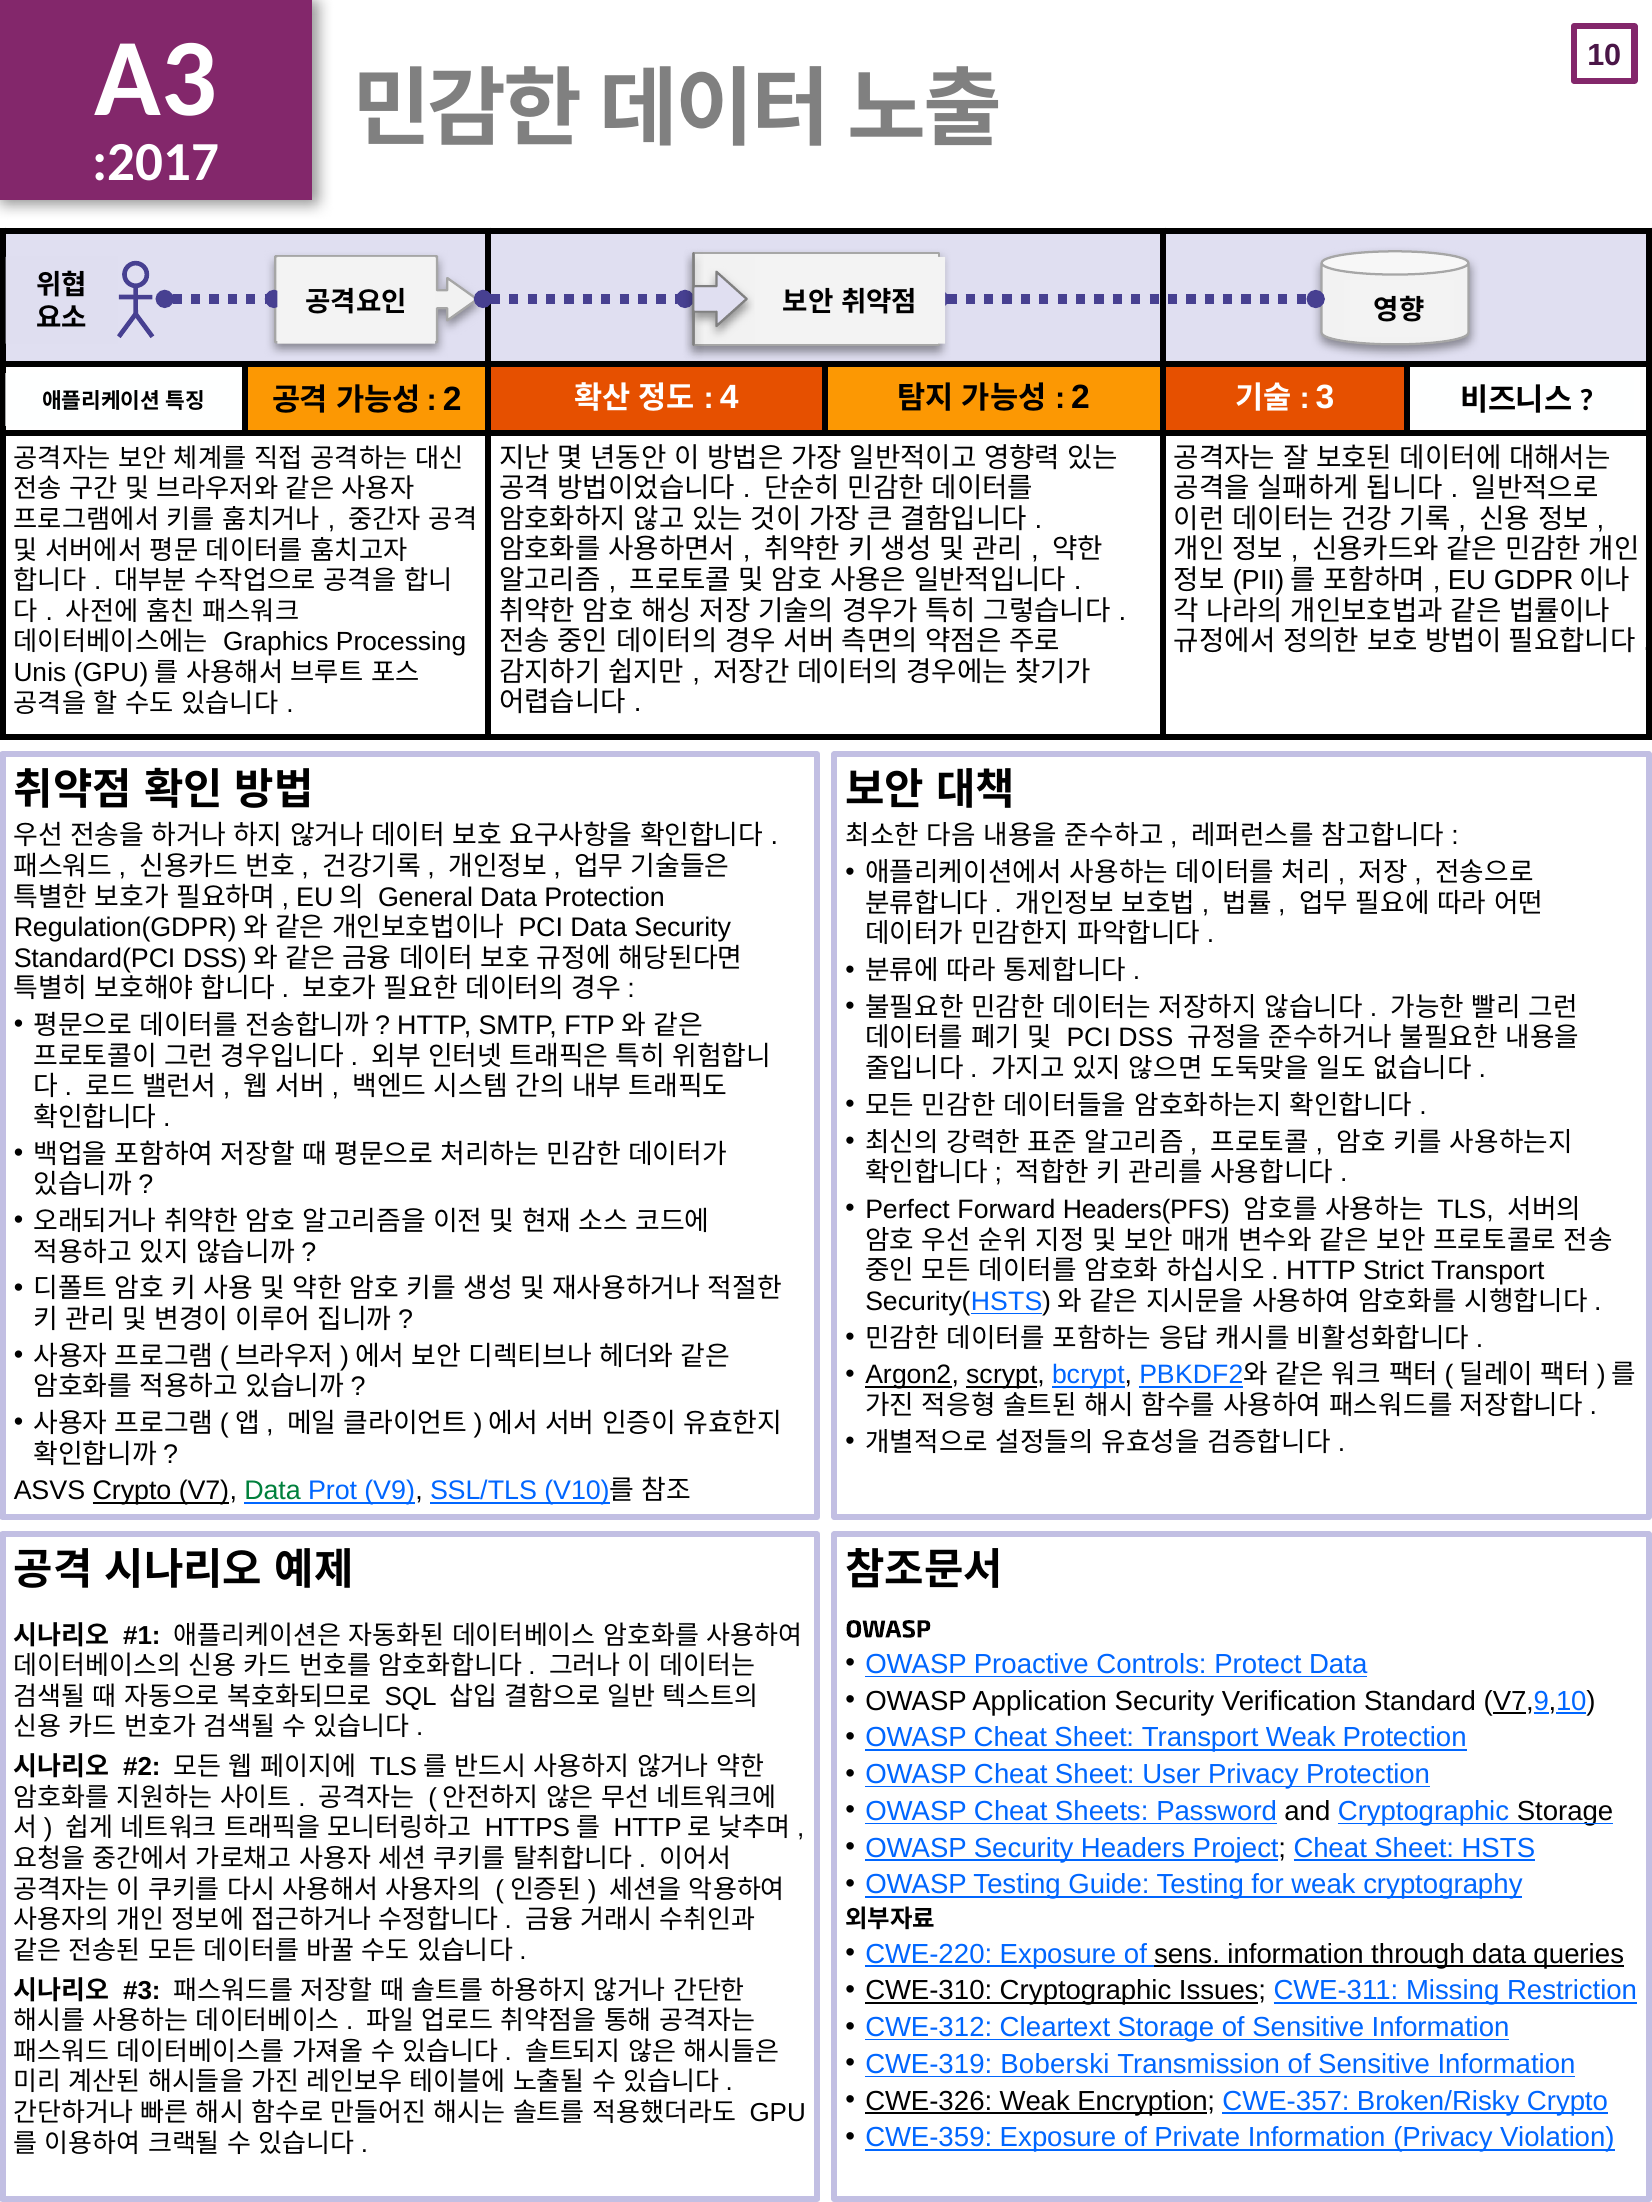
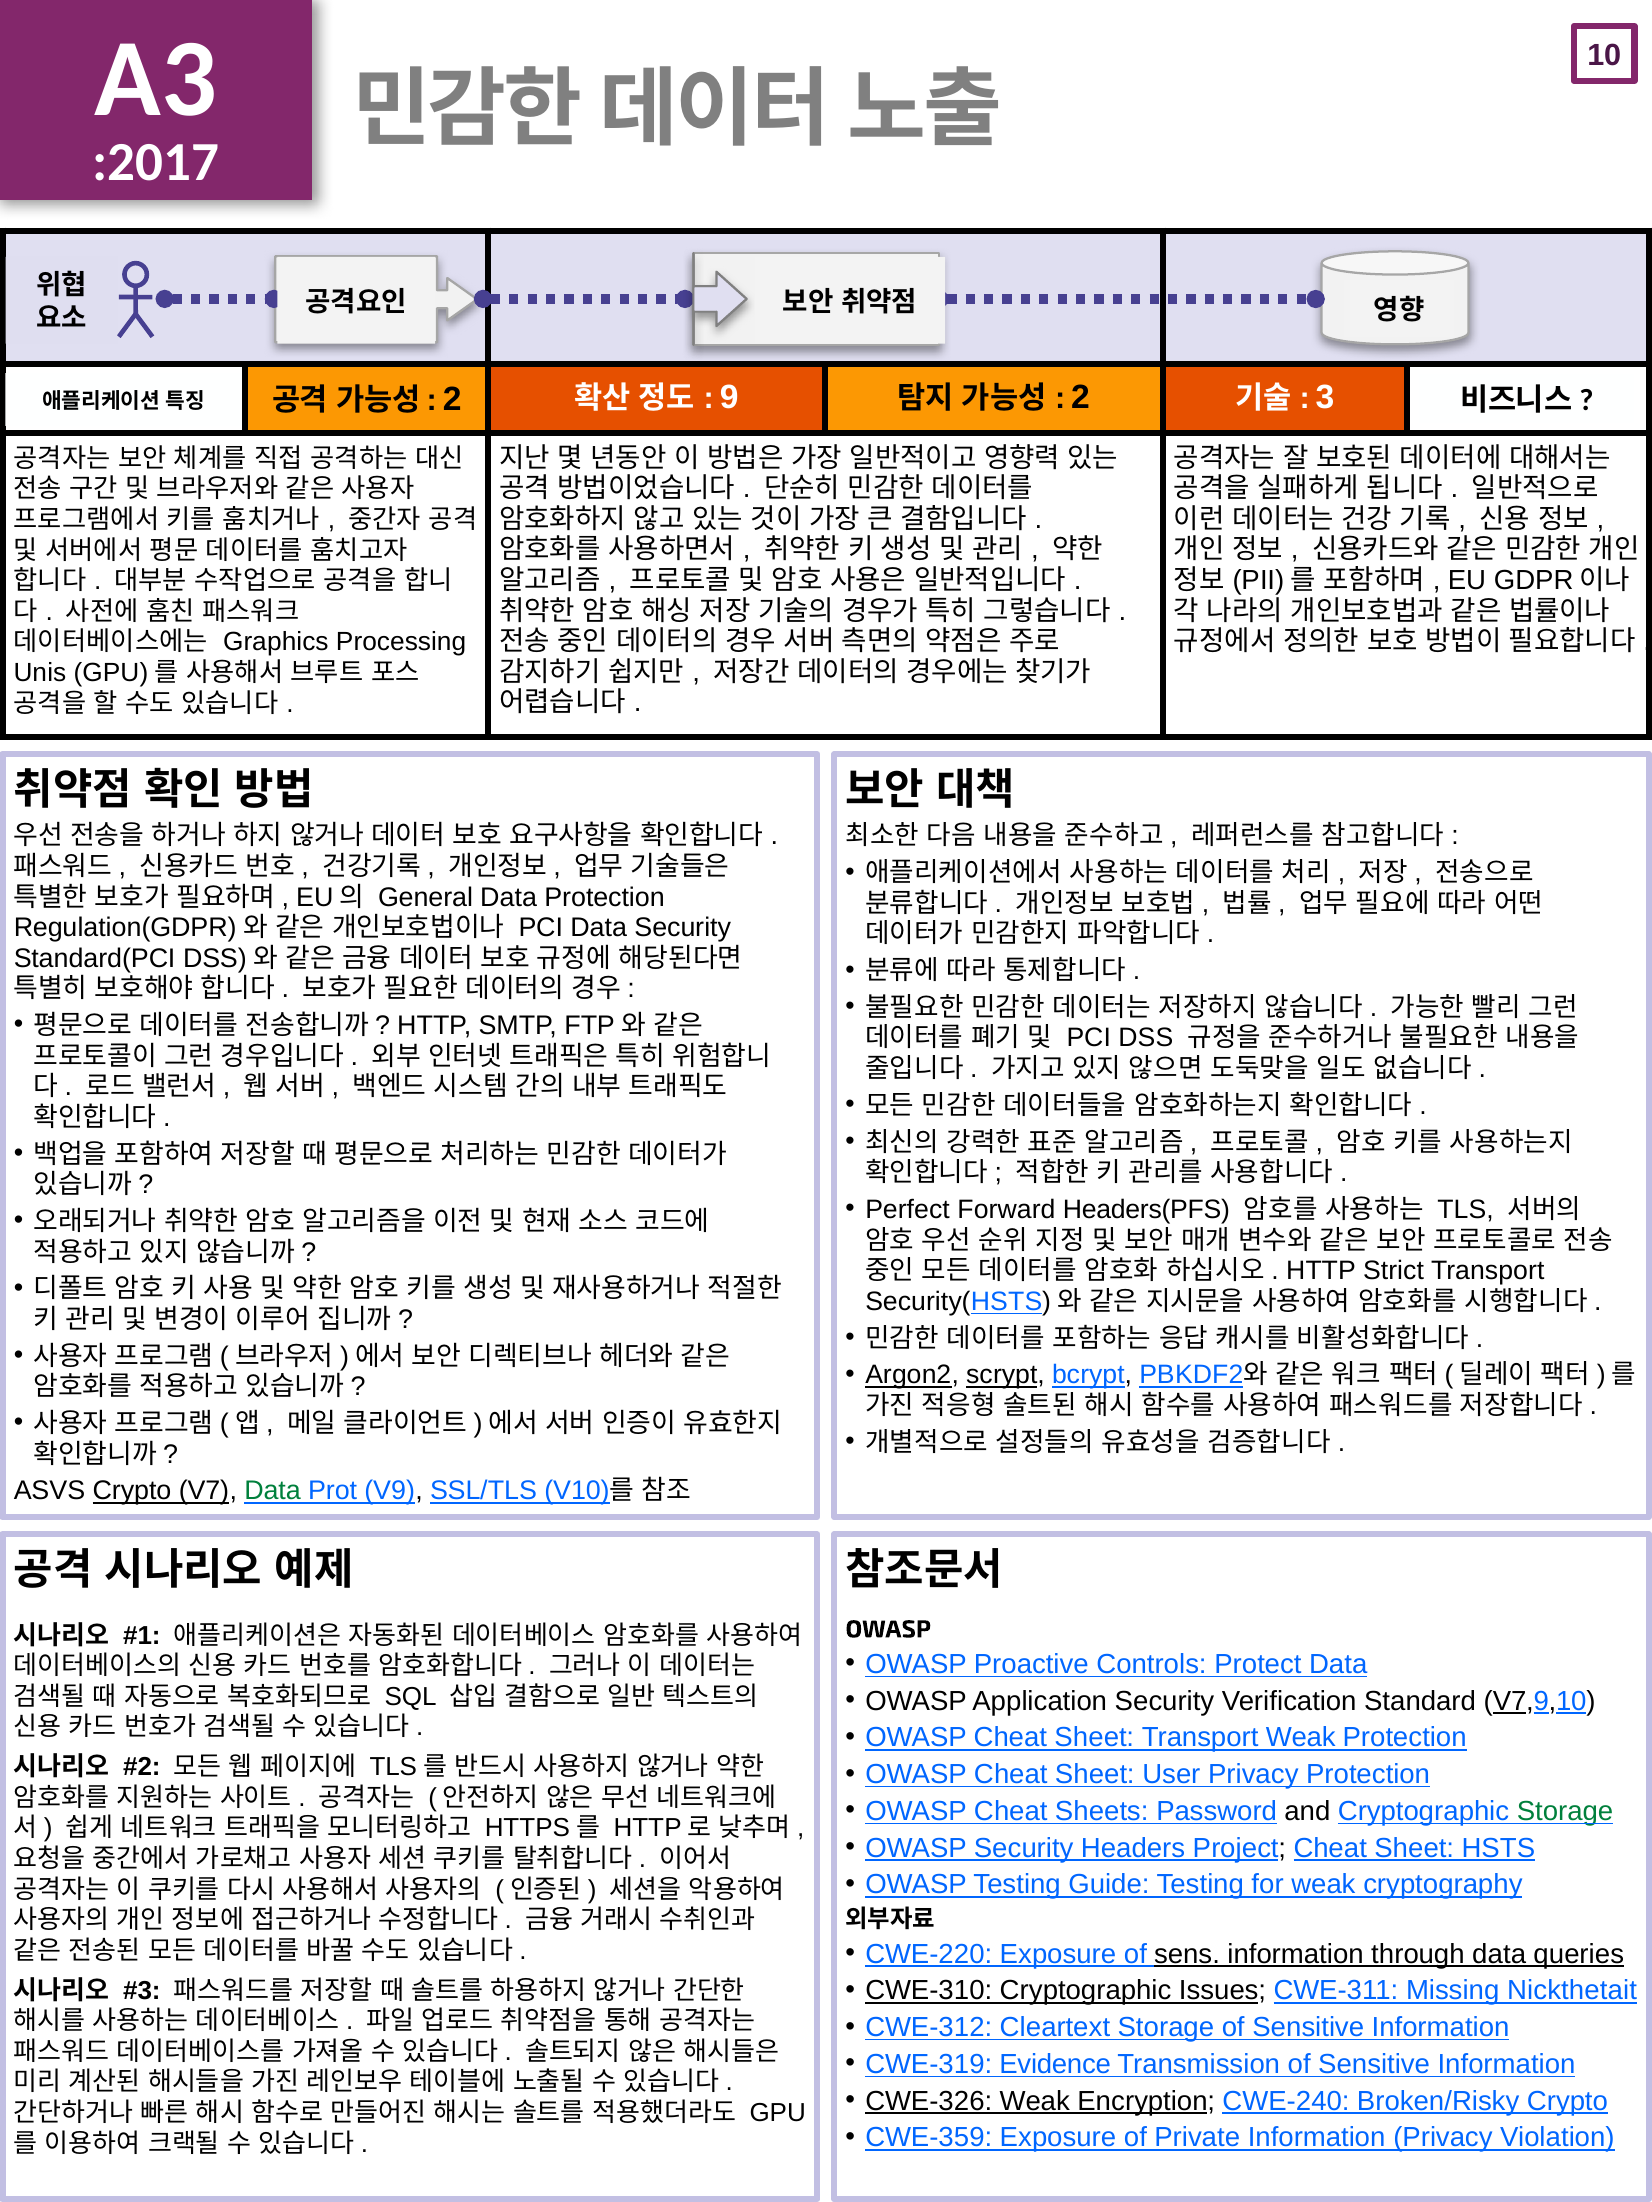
4: 4 -> 9
Storage at (1565, 1812) colour: black -> green
Restriction: Restriction -> Nickthetait
Boberski: Boberski -> Evidence
CWE-357: CWE-357 -> CWE-240
